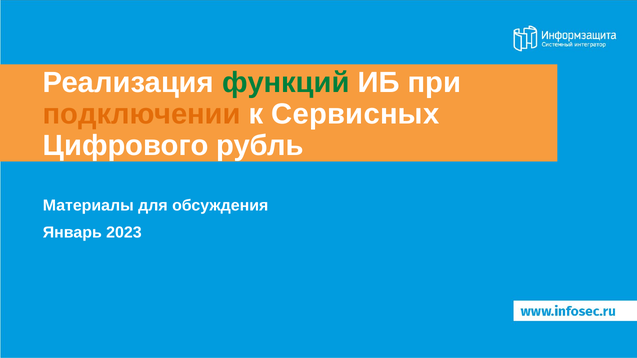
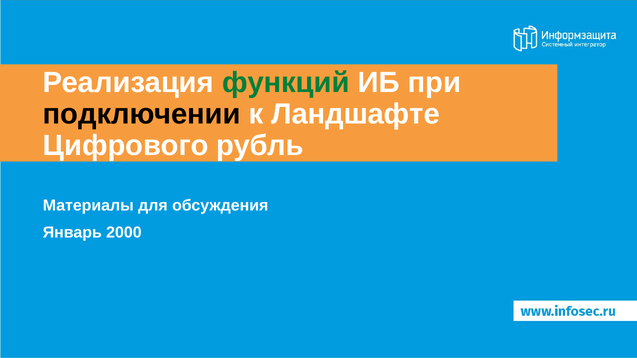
подключении colour: orange -> black
Сервисных: Сервисных -> Ландшафте
2023: 2023 -> 2000
